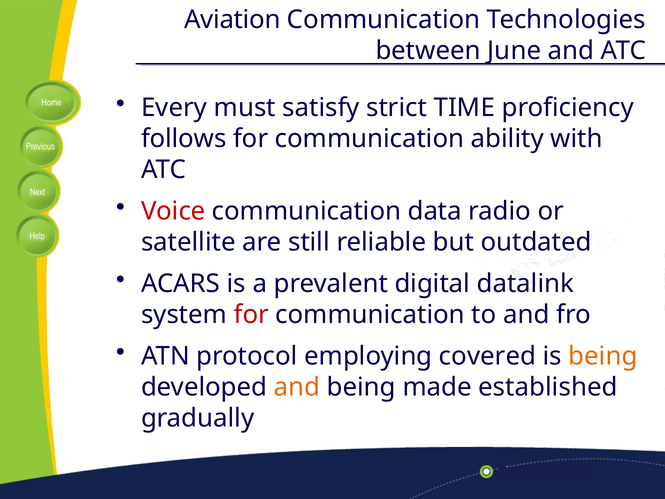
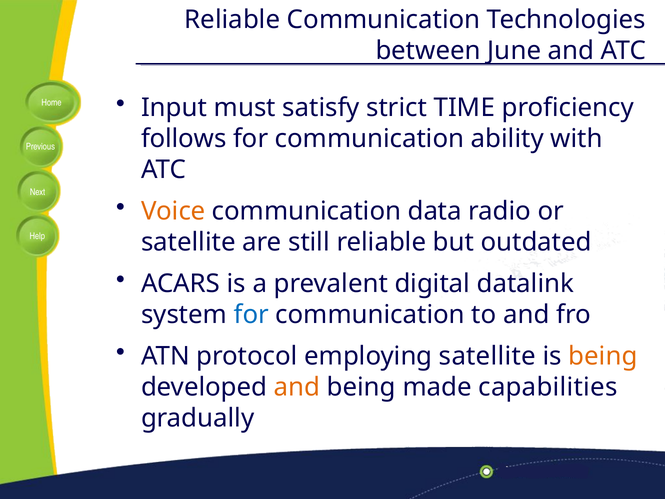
Aviation at (232, 20): Aviation -> Reliable
Every: Every -> Input
Voice colour: red -> orange
for at (251, 315) colour: red -> blue
employing covered: covered -> satellite
established: established -> capabilities
